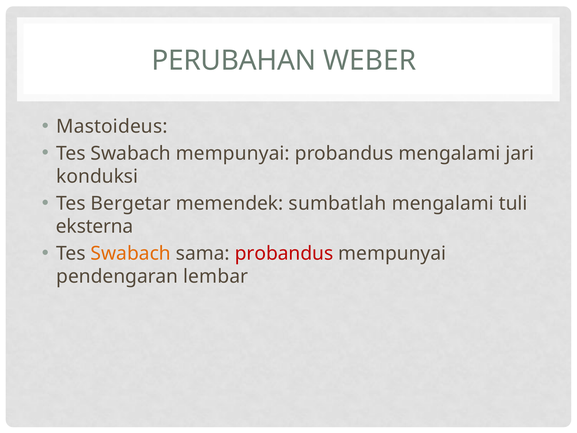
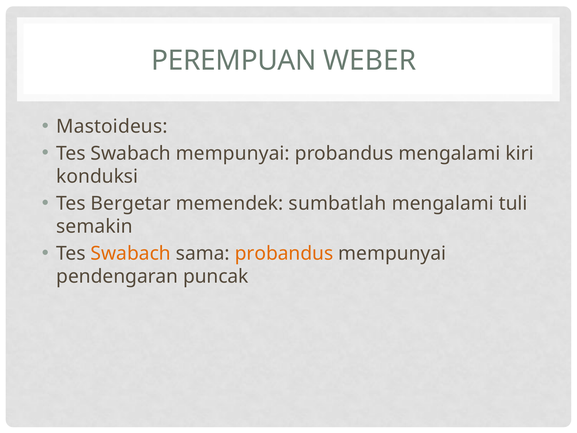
PERUBAHAN: PERUBAHAN -> PEREMPUAN
jari: jari -> kiri
eksterna: eksterna -> semakin
probandus at (284, 253) colour: red -> orange
lembar: lembar -> puncak
